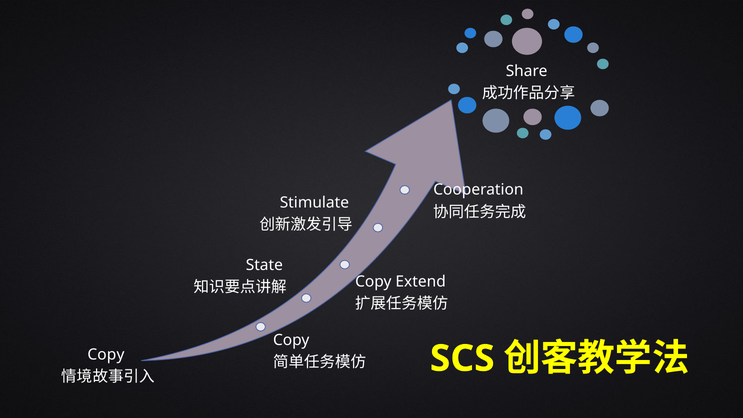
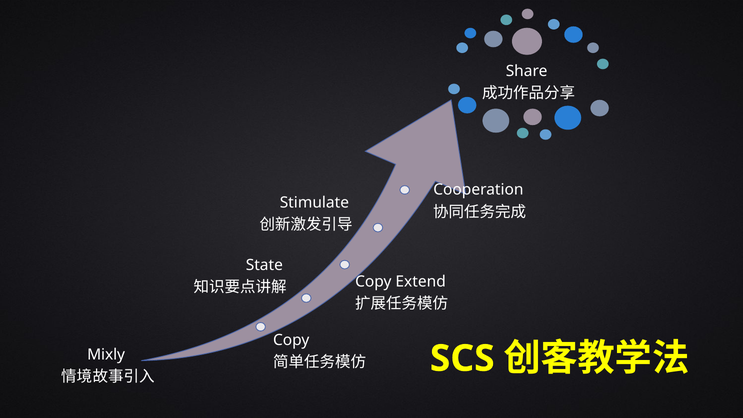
Copy at (106, 355): Copy -> Mixly
